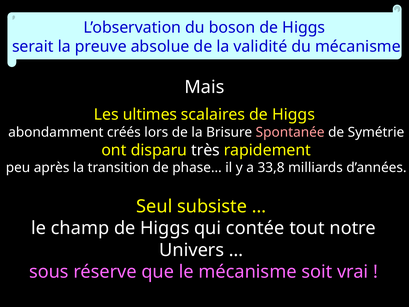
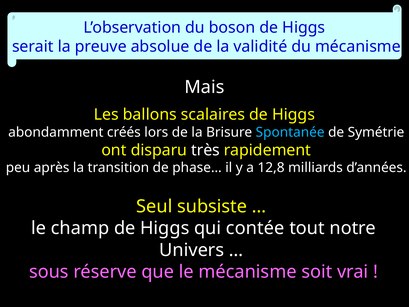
ultimes: ultimes -> ballons
Spontanée colour: pink -> light blue
33,8: 33,8 -> 12,8
